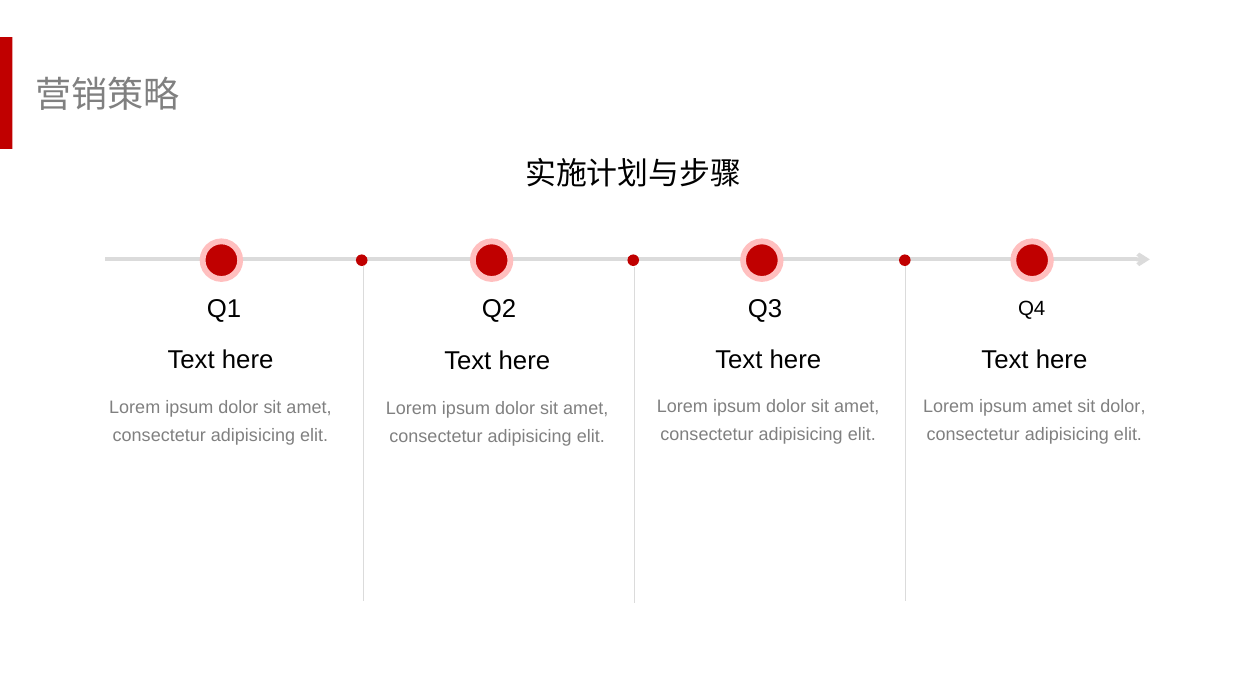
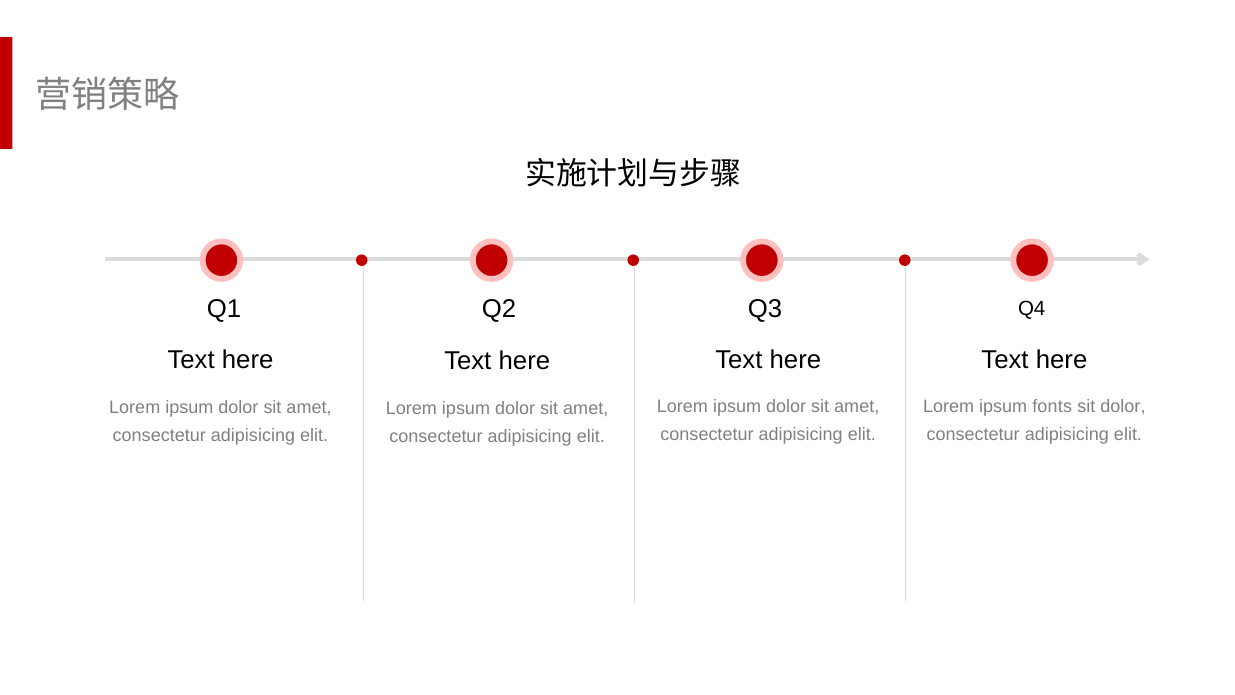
ipsum amet: amet -> fonts
